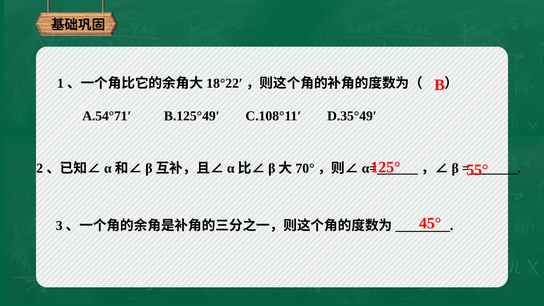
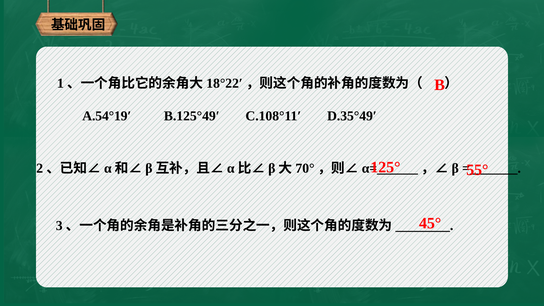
A.54°71′: A.54°71′ -> A.54°19′
